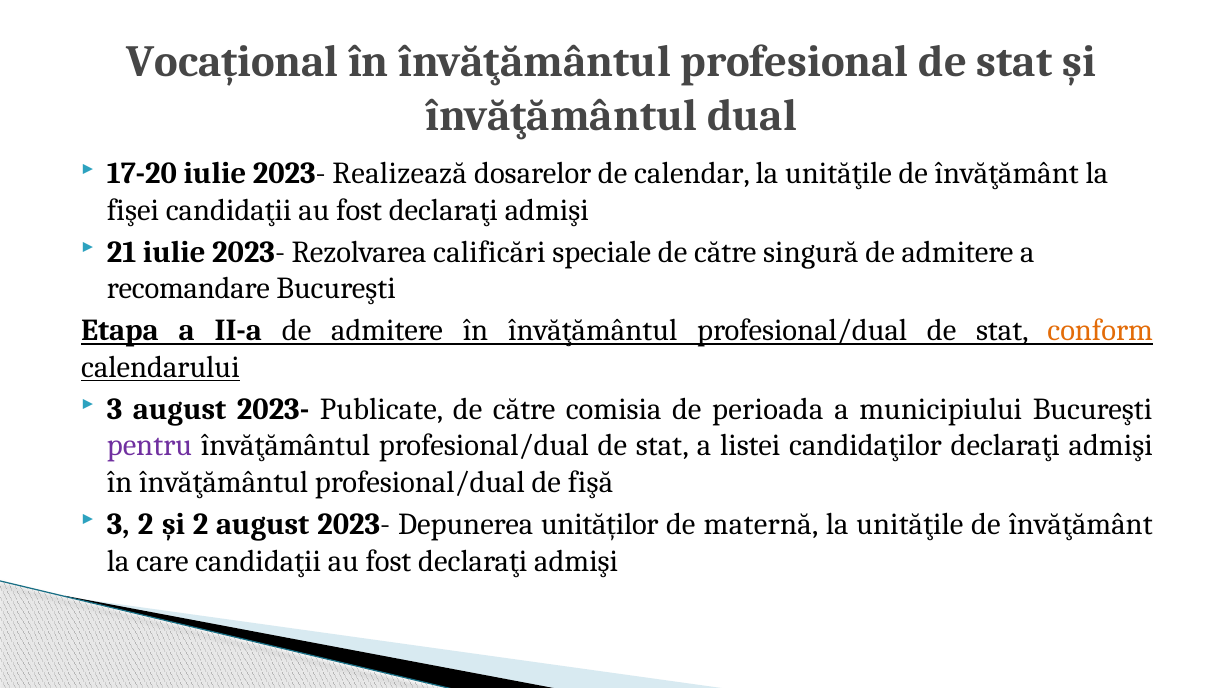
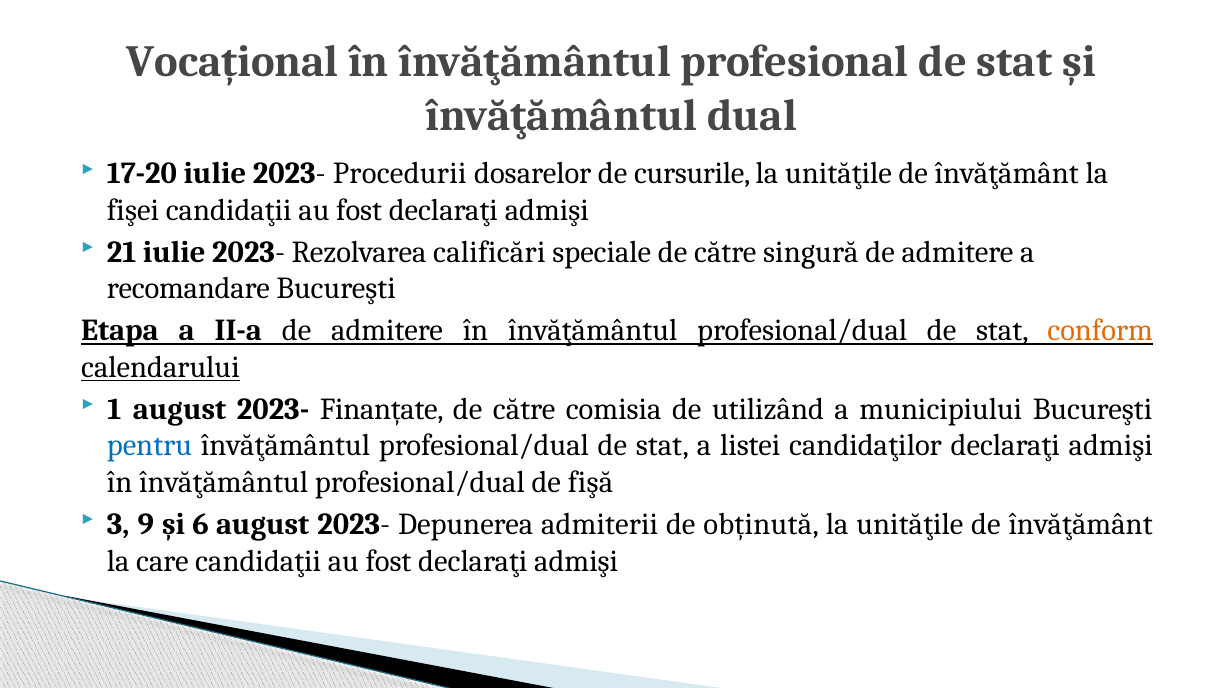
Realizează: Realizează -> Procedurii
calendar: calendar -> cursurile
3 at (115, 409): 3 -> 1
Publicate: Publicate -> Finanțate
perioada: perioada -> utilizând
pentru colour: purple -> blue
3 2: 2 -> 9
și 2: 2 -> 6
unităților: unităților -> admiterii
maternă: maternă -> obținută
